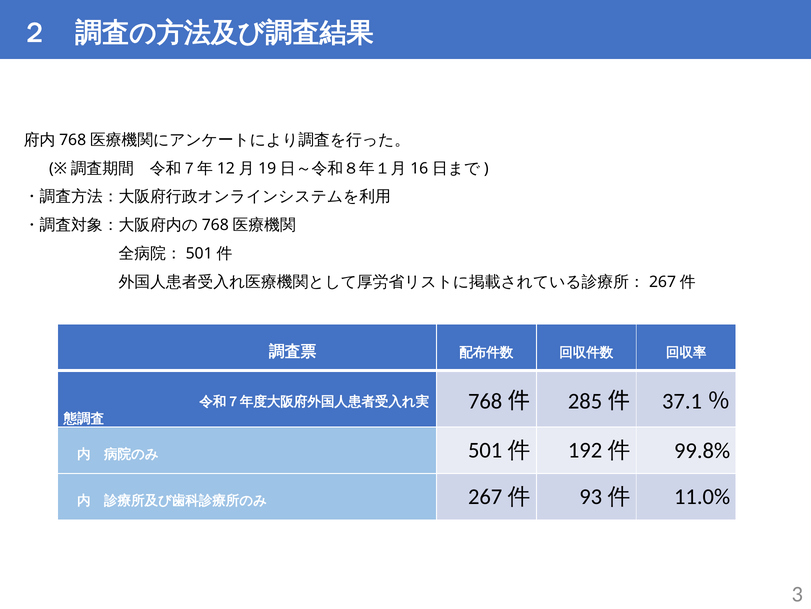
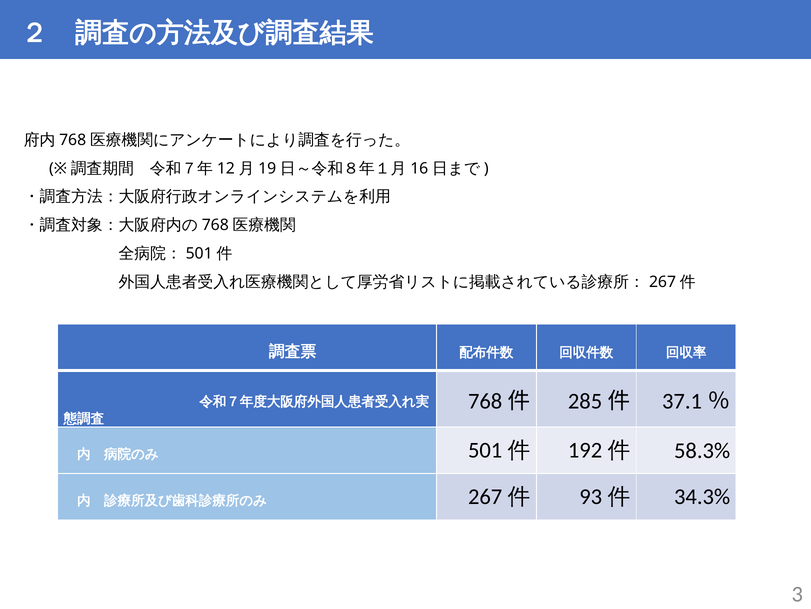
99.8%: 99.8% -> 58.3%
11.0%: 11.0% -> 34.3%
